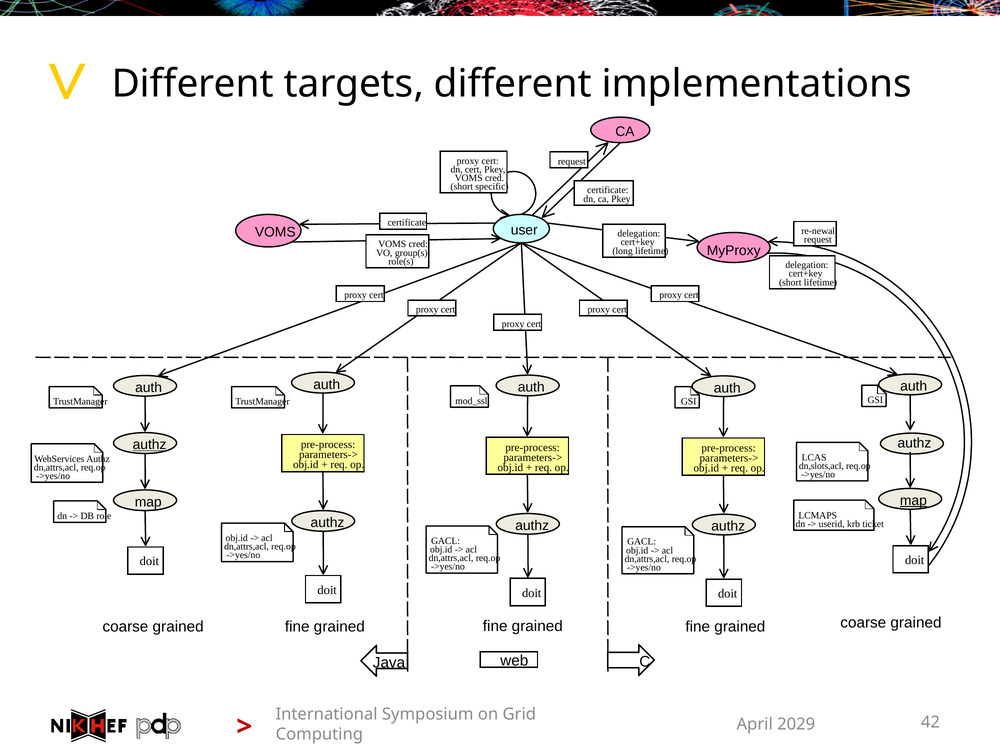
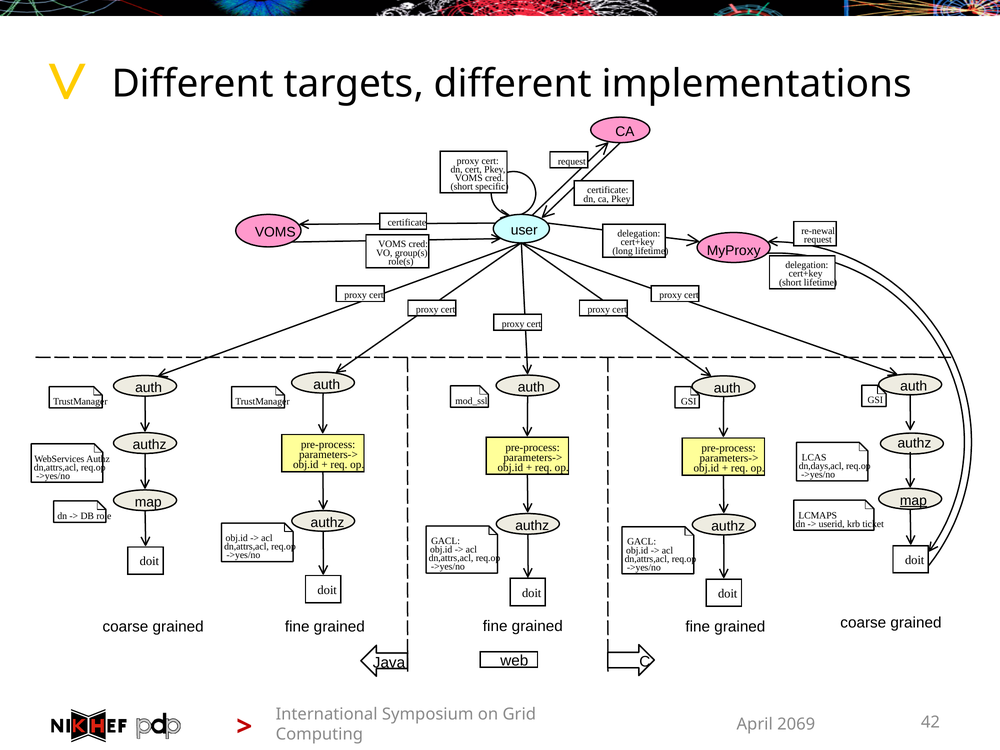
authz at (150, 445) underline: present -> none
dn,slots,acl: dn,slots,acl -> dn,days,acl
2029: 2029 -> 2069
